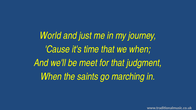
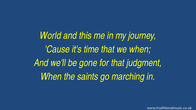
just: just -> this
meet: meet -> gone
